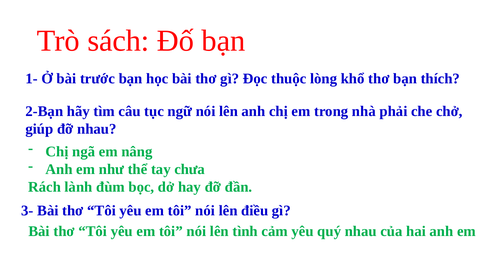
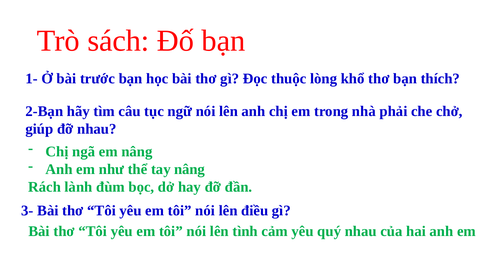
tay chưa: chưa -> nâng
